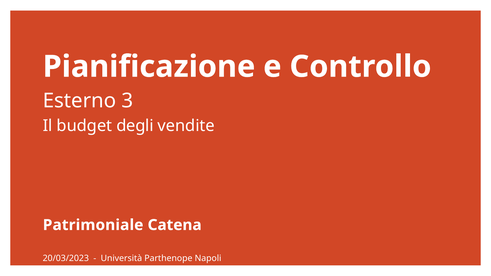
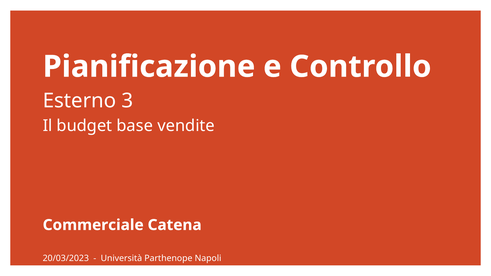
degli: degli -> base
Patrimoniale: Patrimoniale -> Commerciale
